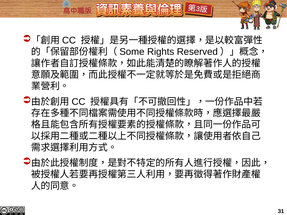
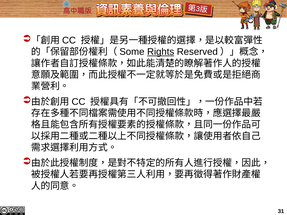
Rights underline: none -> present
